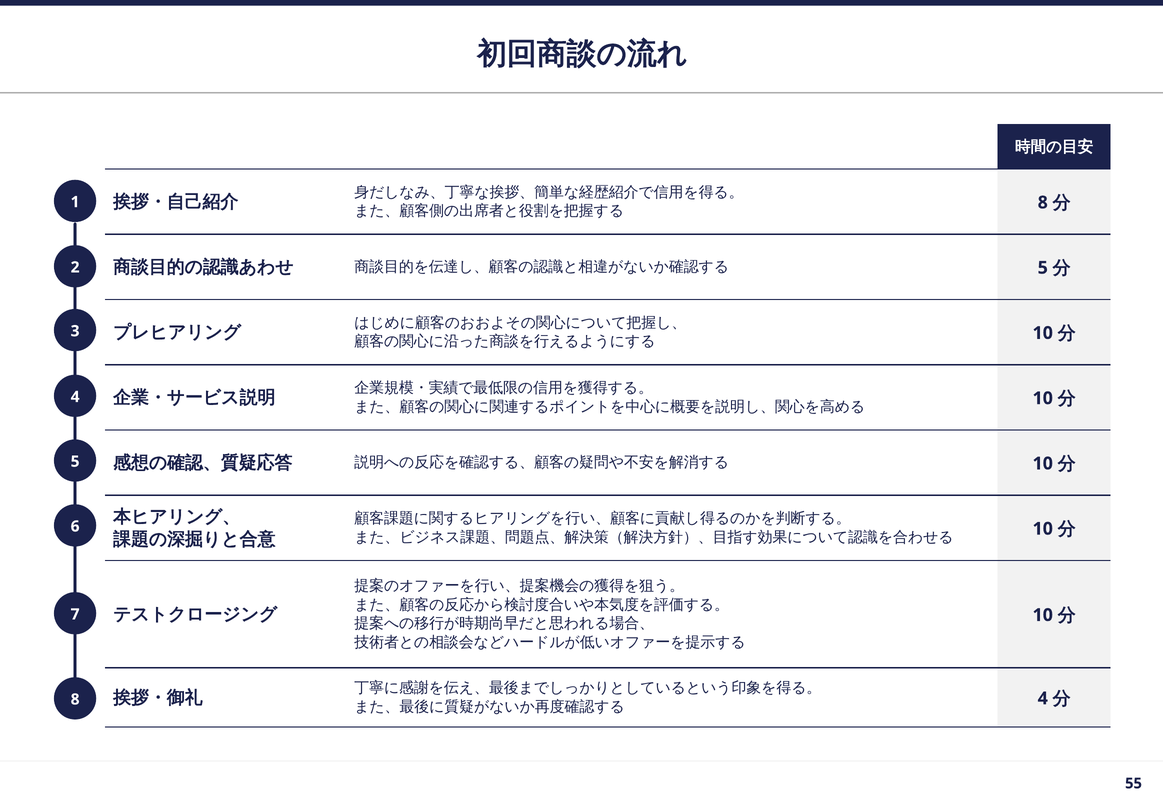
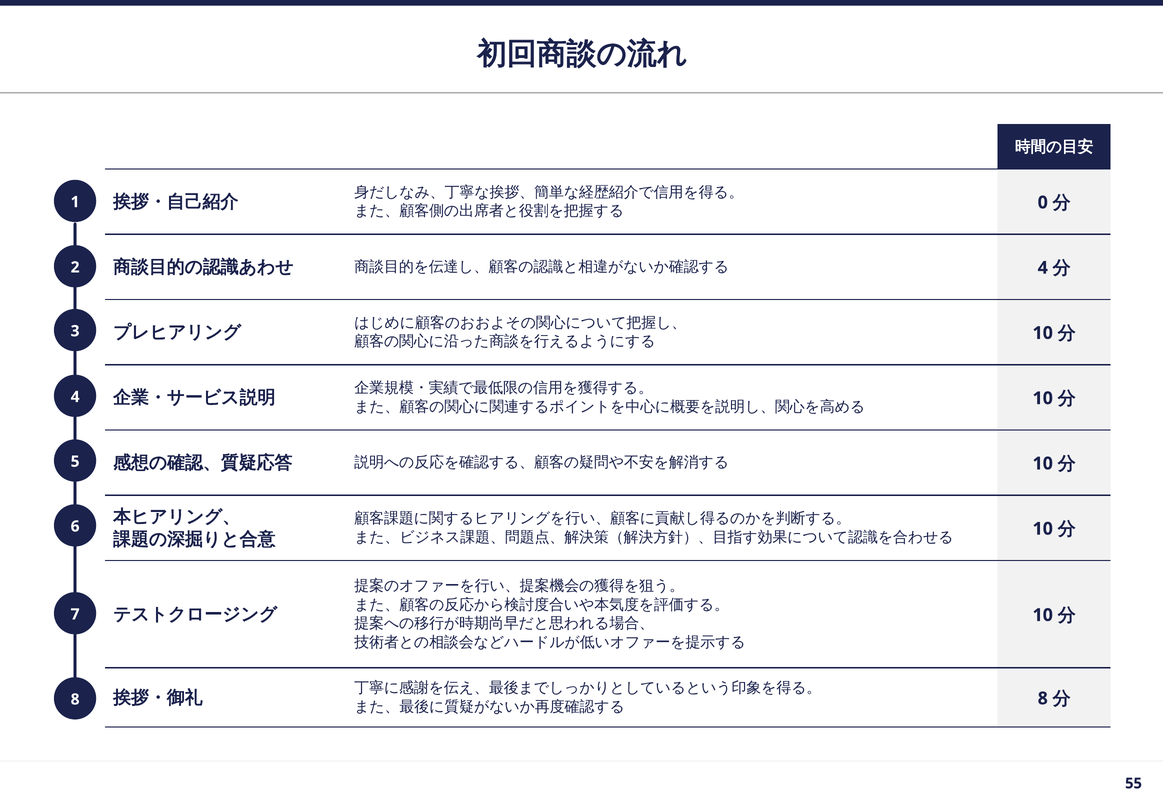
8 at (1043, 203): 8 -> 0
5 at (1043, 268): 5 -> 4
4 at (1043, 699): 4 -> 8
